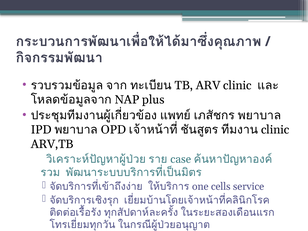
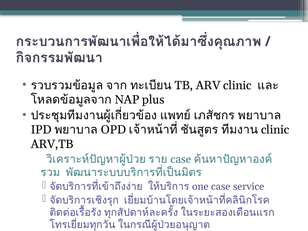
one cells: cells -> case
